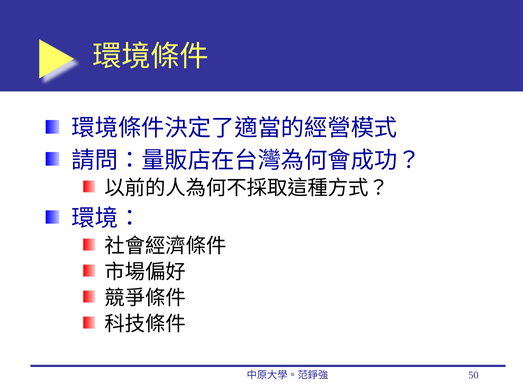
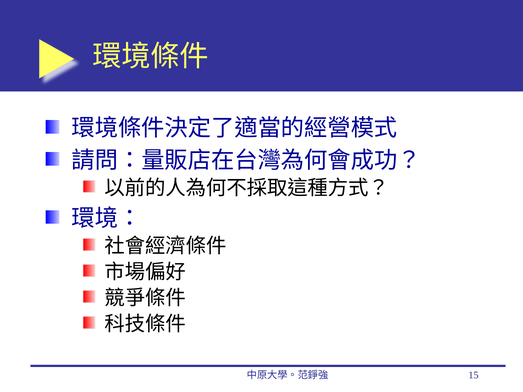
50: 50 -> 15
